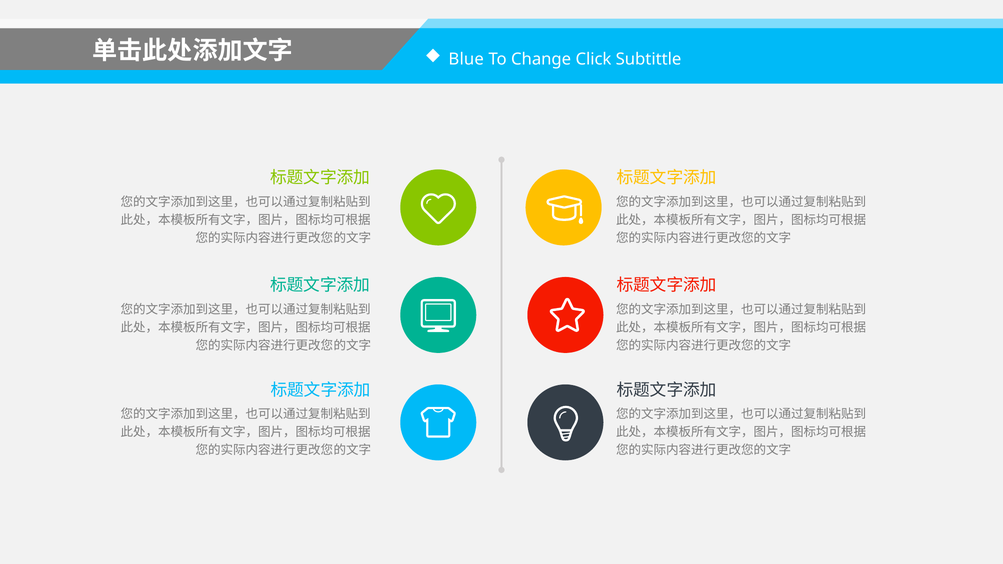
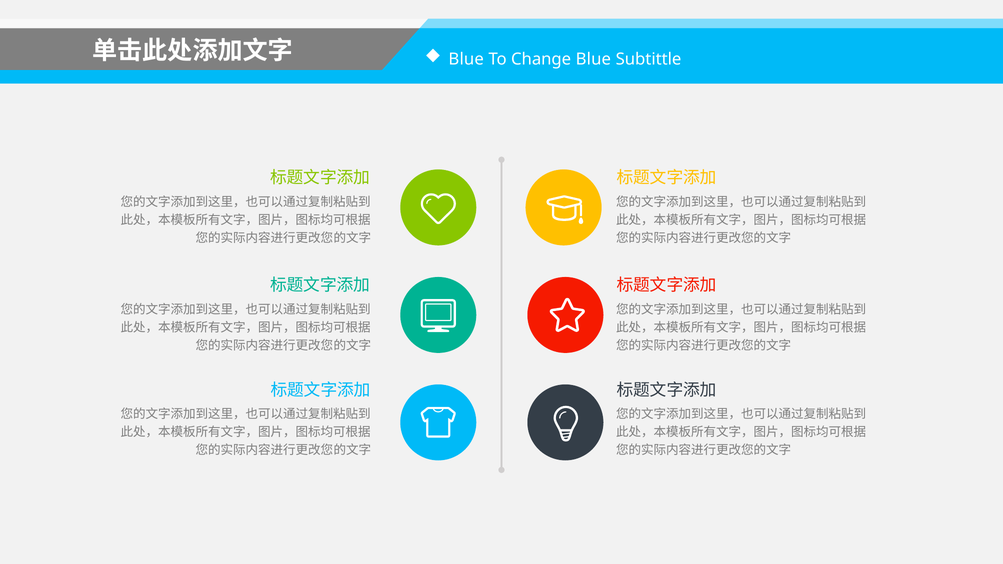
Change Click: Click -> Blue
